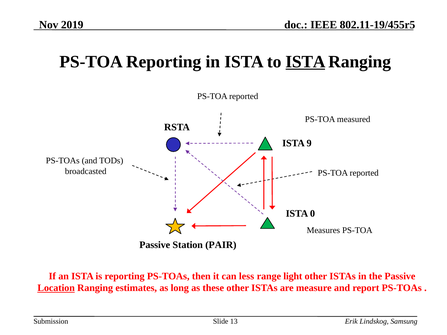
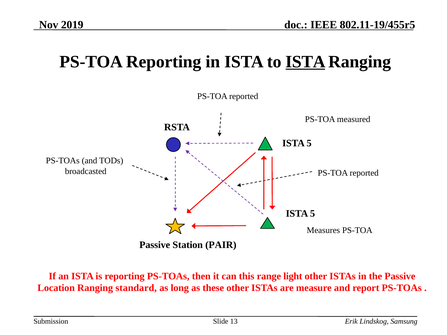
9 at (309, 143): 9 -> 5
0 at (313, 214): 0 -> 5
less: less -> this
Location underline: present -> none
estimates: estimates -> standard
